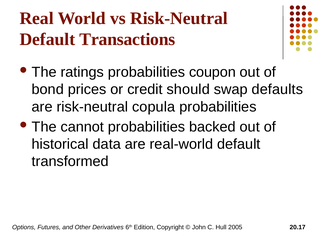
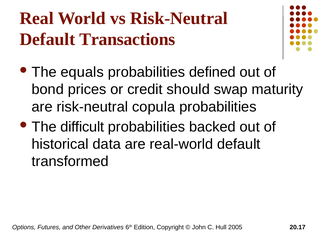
ratings: ratings -> equals
coupon: coupon -> defined
defaults: defaults -> maturity
cannot: cannot -> difficult
